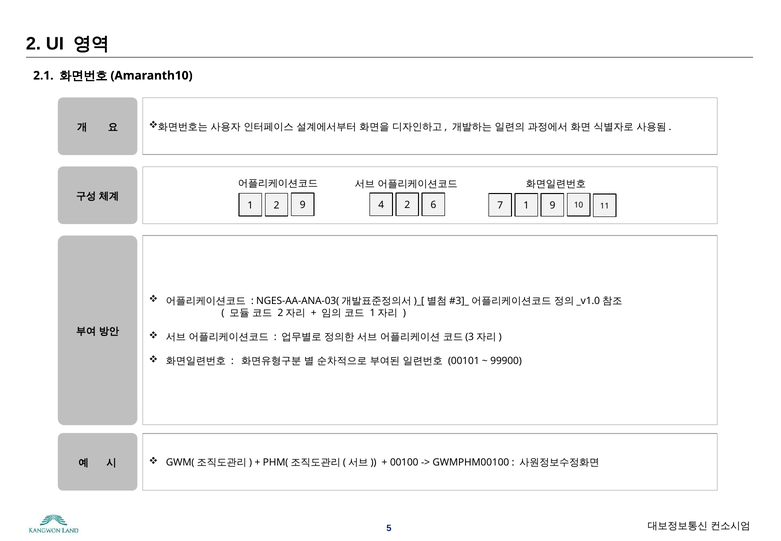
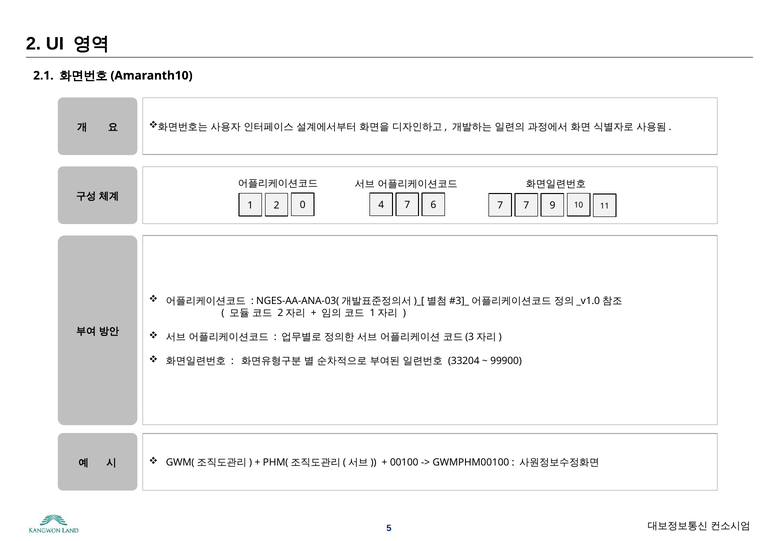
4 2: 2 -> 7
2 9: 9 -> 0
7 1: 1 -> 7
00101: 00101 -> 33204
